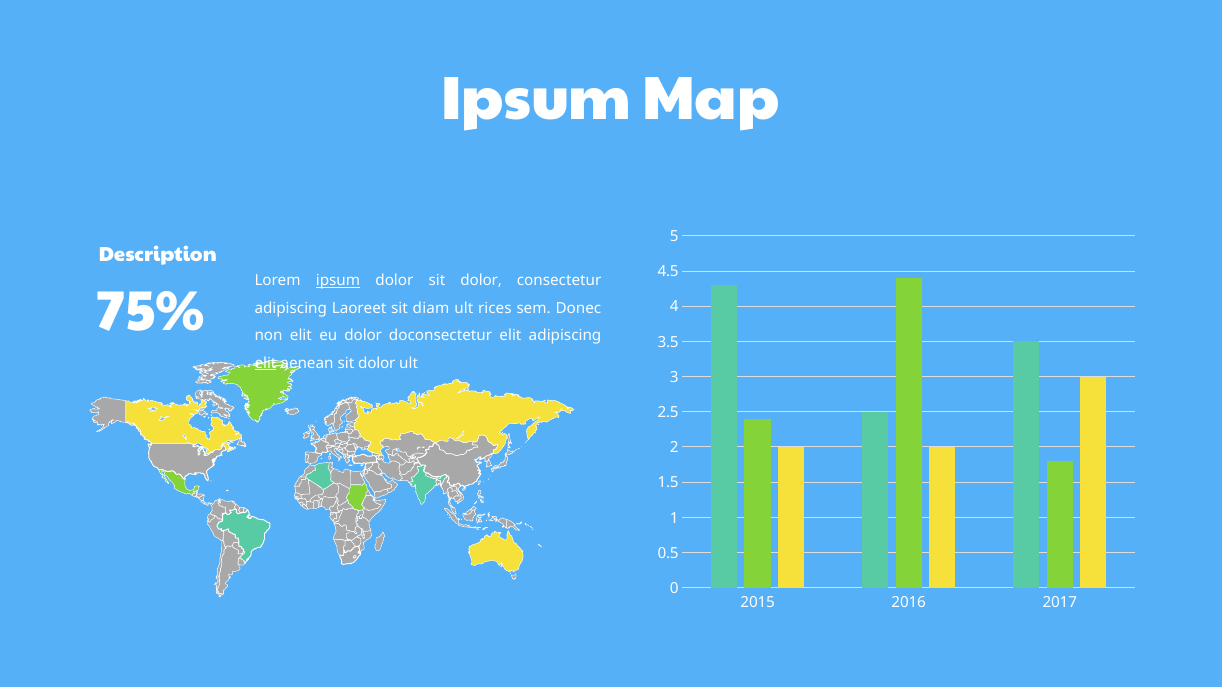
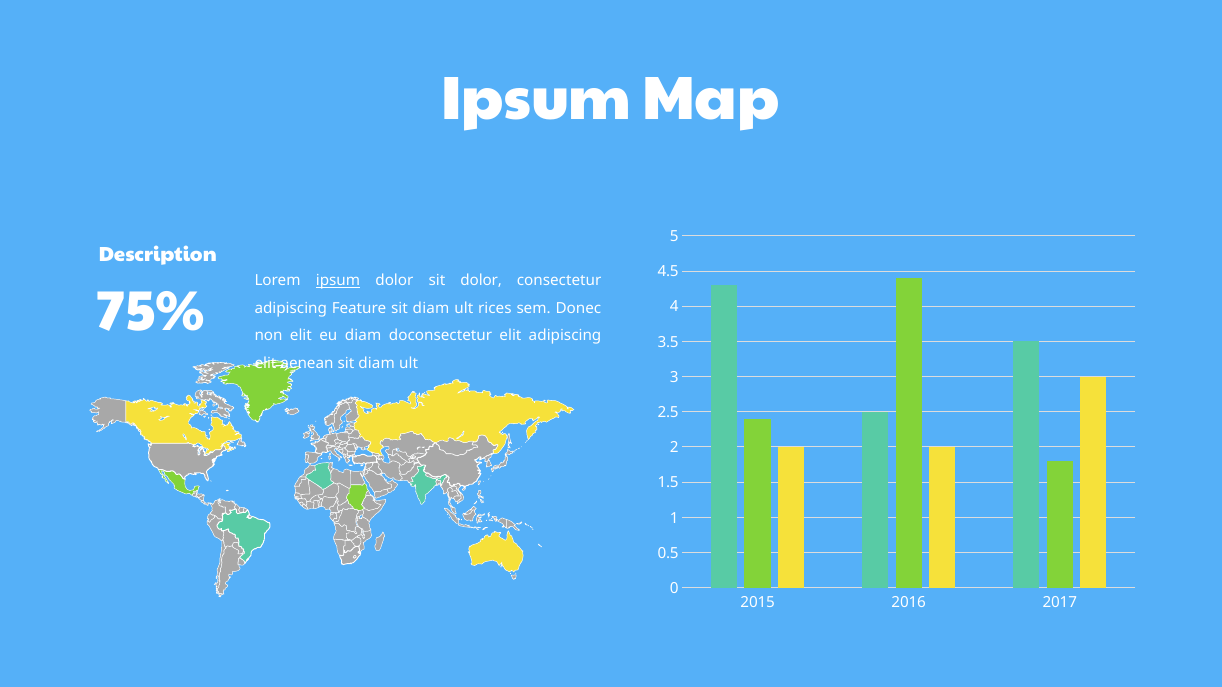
Laoreet: Laoreet -> Feature
eu dolor: dolor -> diam
elit at (266, 363) underline: present -> none
aenean sit dolor: dolor -> diam
